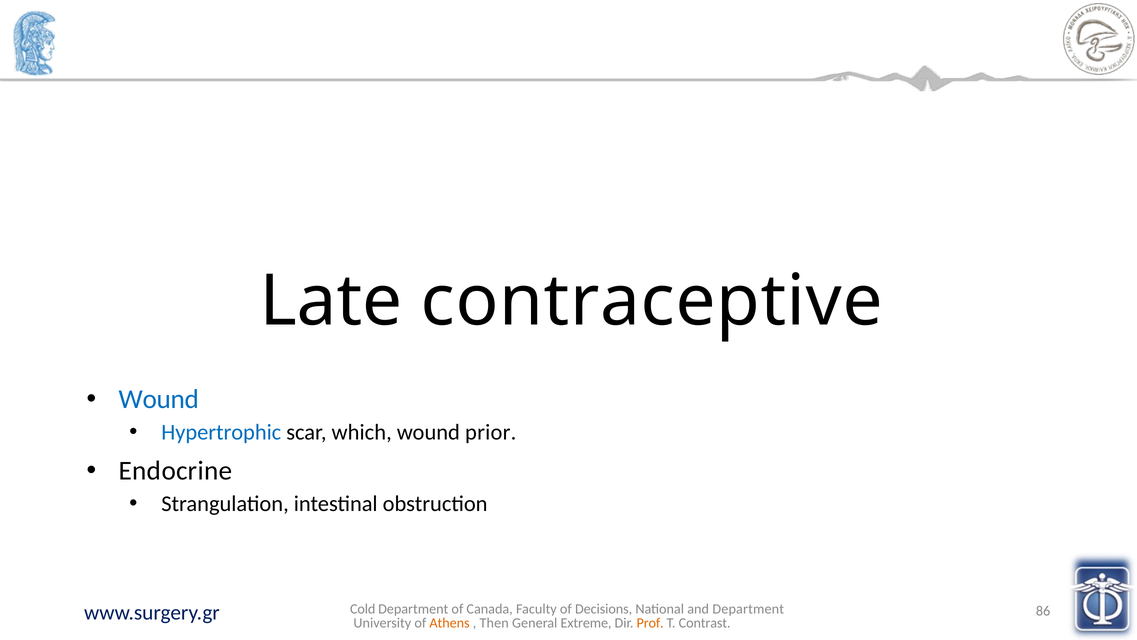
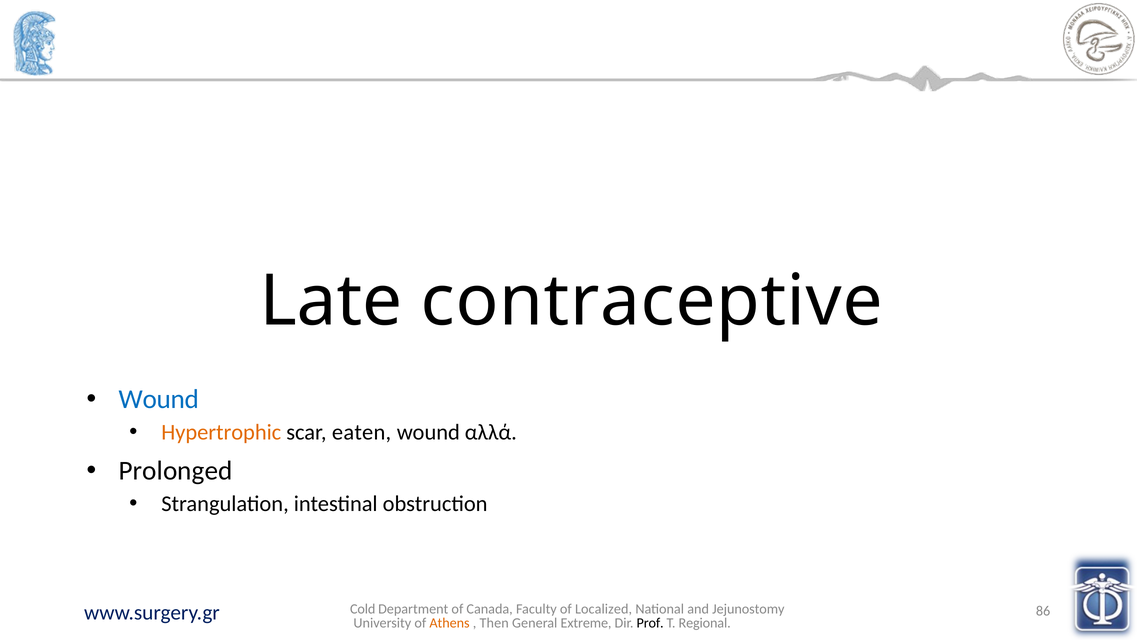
Hypertrophic colour: blue -> orange
which: which -> eaten
prior: prior -> αλλά
Endocrine: Endocrine -> Prolonged
Decisions: Decisions -> Localized
and Department: Department -> Jejunostomy
Prof colour: orange -> black
Contrast: Contrast -> Regional
